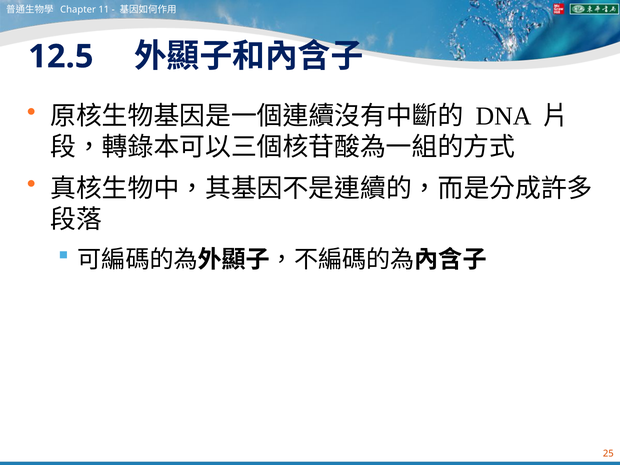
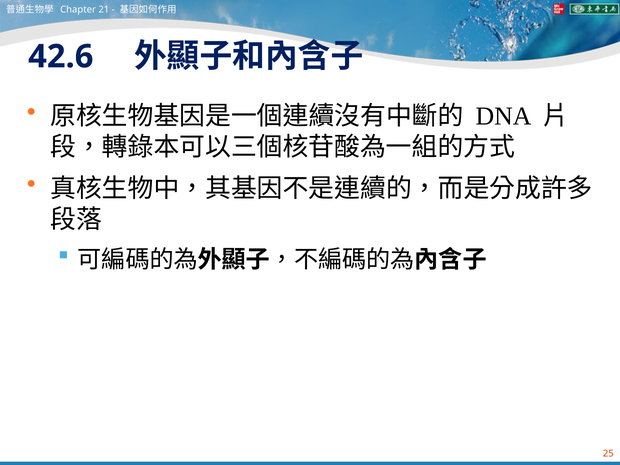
11: 11 -> 21
12.5: 12.5 -> 42.6
